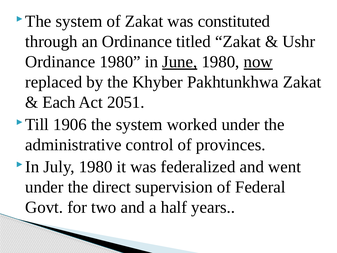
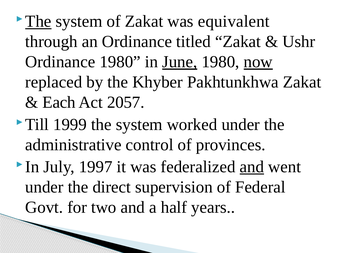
The at (38, 21) underline: none -> present
constituted: constituted -> equivalent
2051: 2051 -> 2057
1906: 1906 -> 1999
July 1980: 1980 -> 1997
and at (252, 167) underline: none -> present
